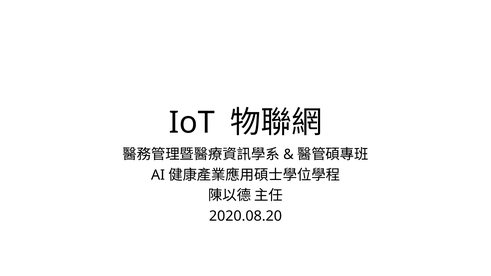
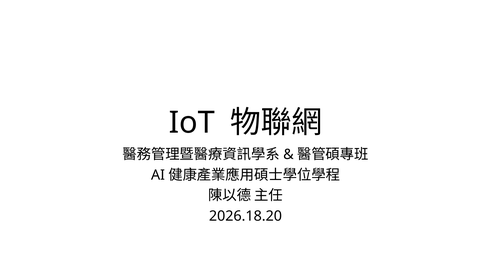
2020.08.20: 2020.08.20 -> 2026.18.20
